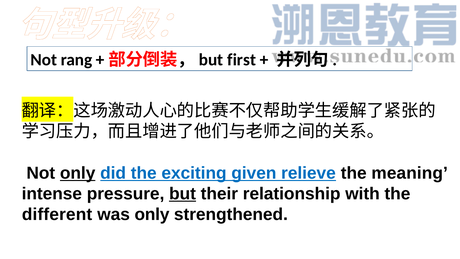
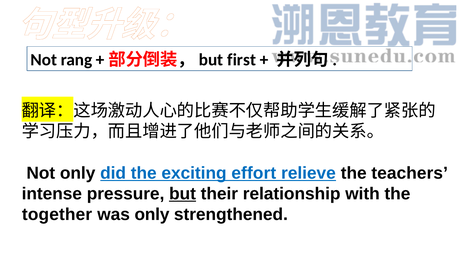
only at (78, 173) underline: present -> none
given: given -> effort
meaning: meaning -> teachers
different: different -> together
